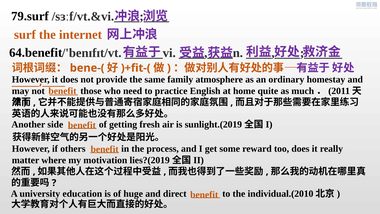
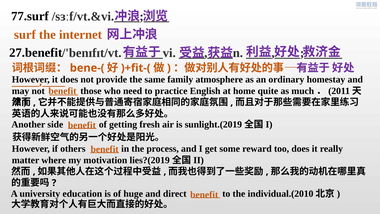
79.surf: 79.surf -> 77.surf
64.benefit: 64.benefit -> 27.benefit
